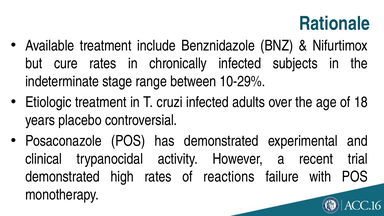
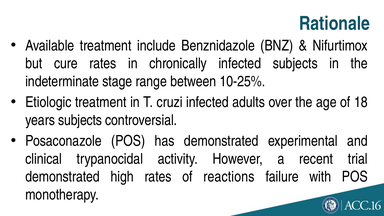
10-29%: 10-29% -> 10-25%
years placebo: placebo -> subjects
